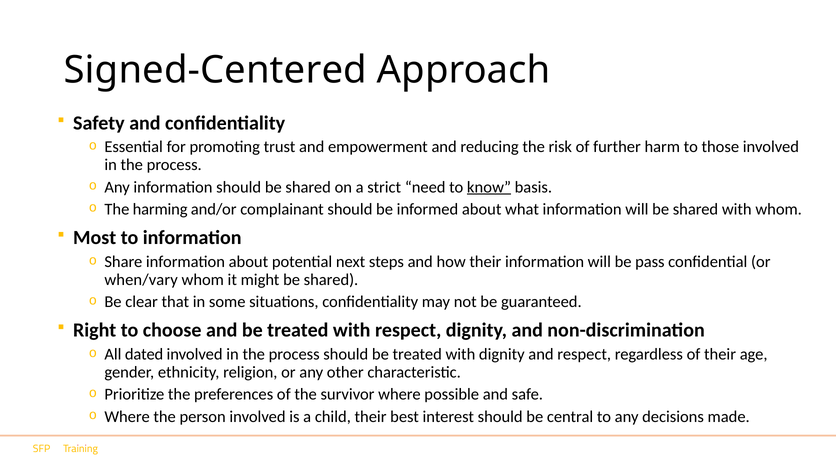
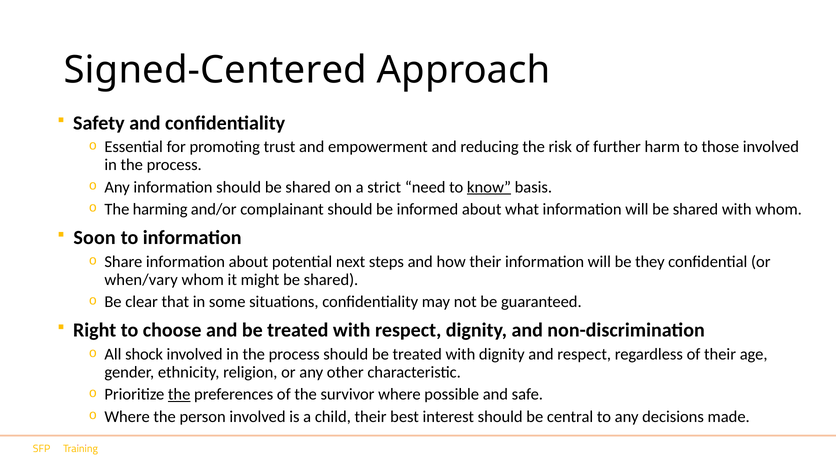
Most: Most -> Soon
pass: pass -> they
dated: dated -> shock
the at (179, 395) underline: none -> present
